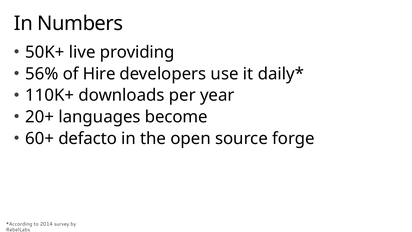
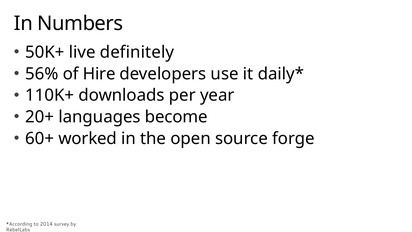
providing: providing -> definitely
defacto: defacto -> worked
